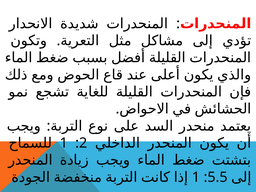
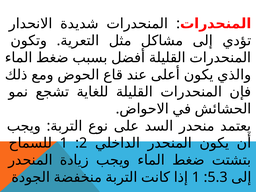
5.5: 5.5 -> 5.3
